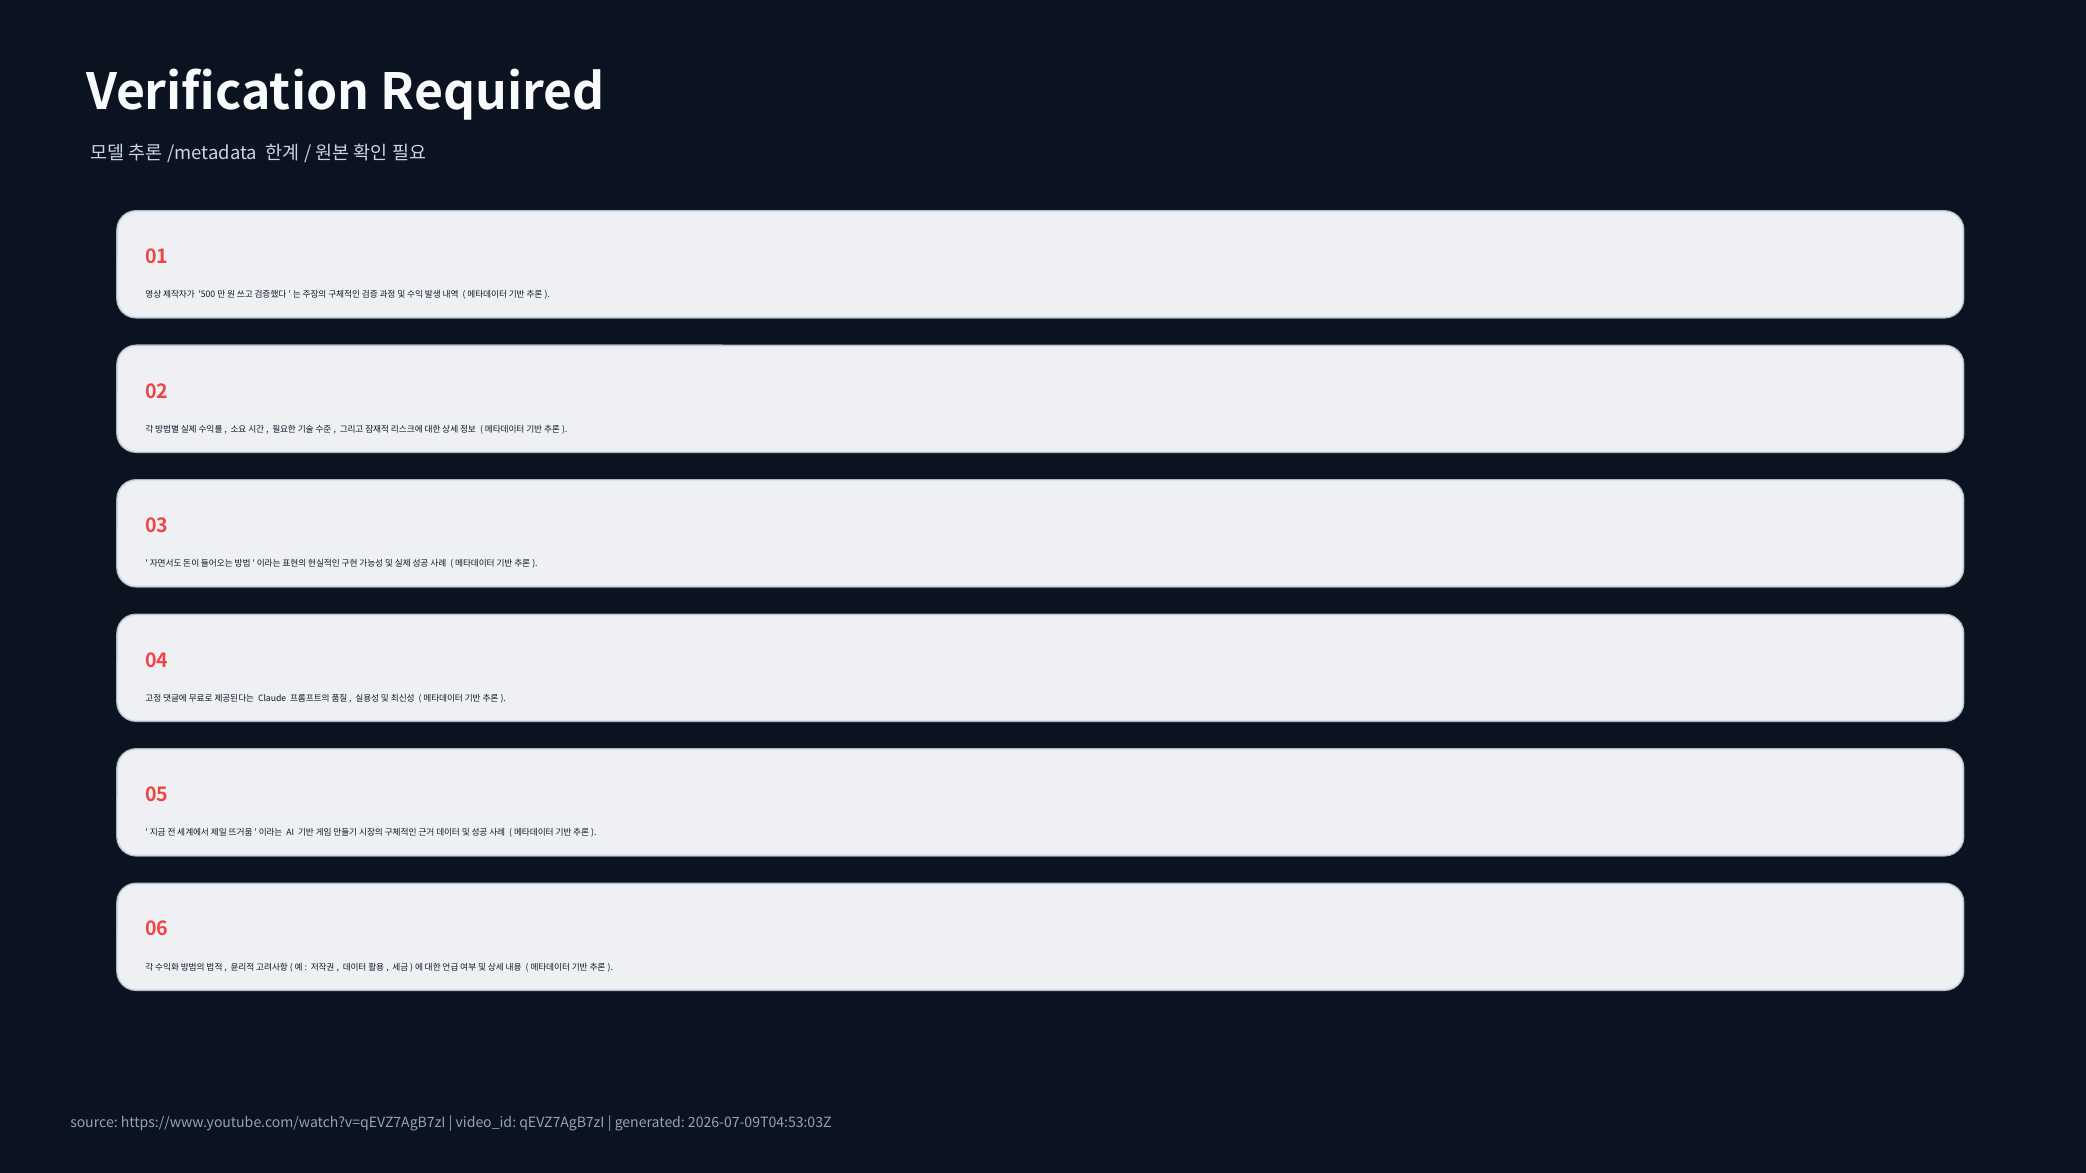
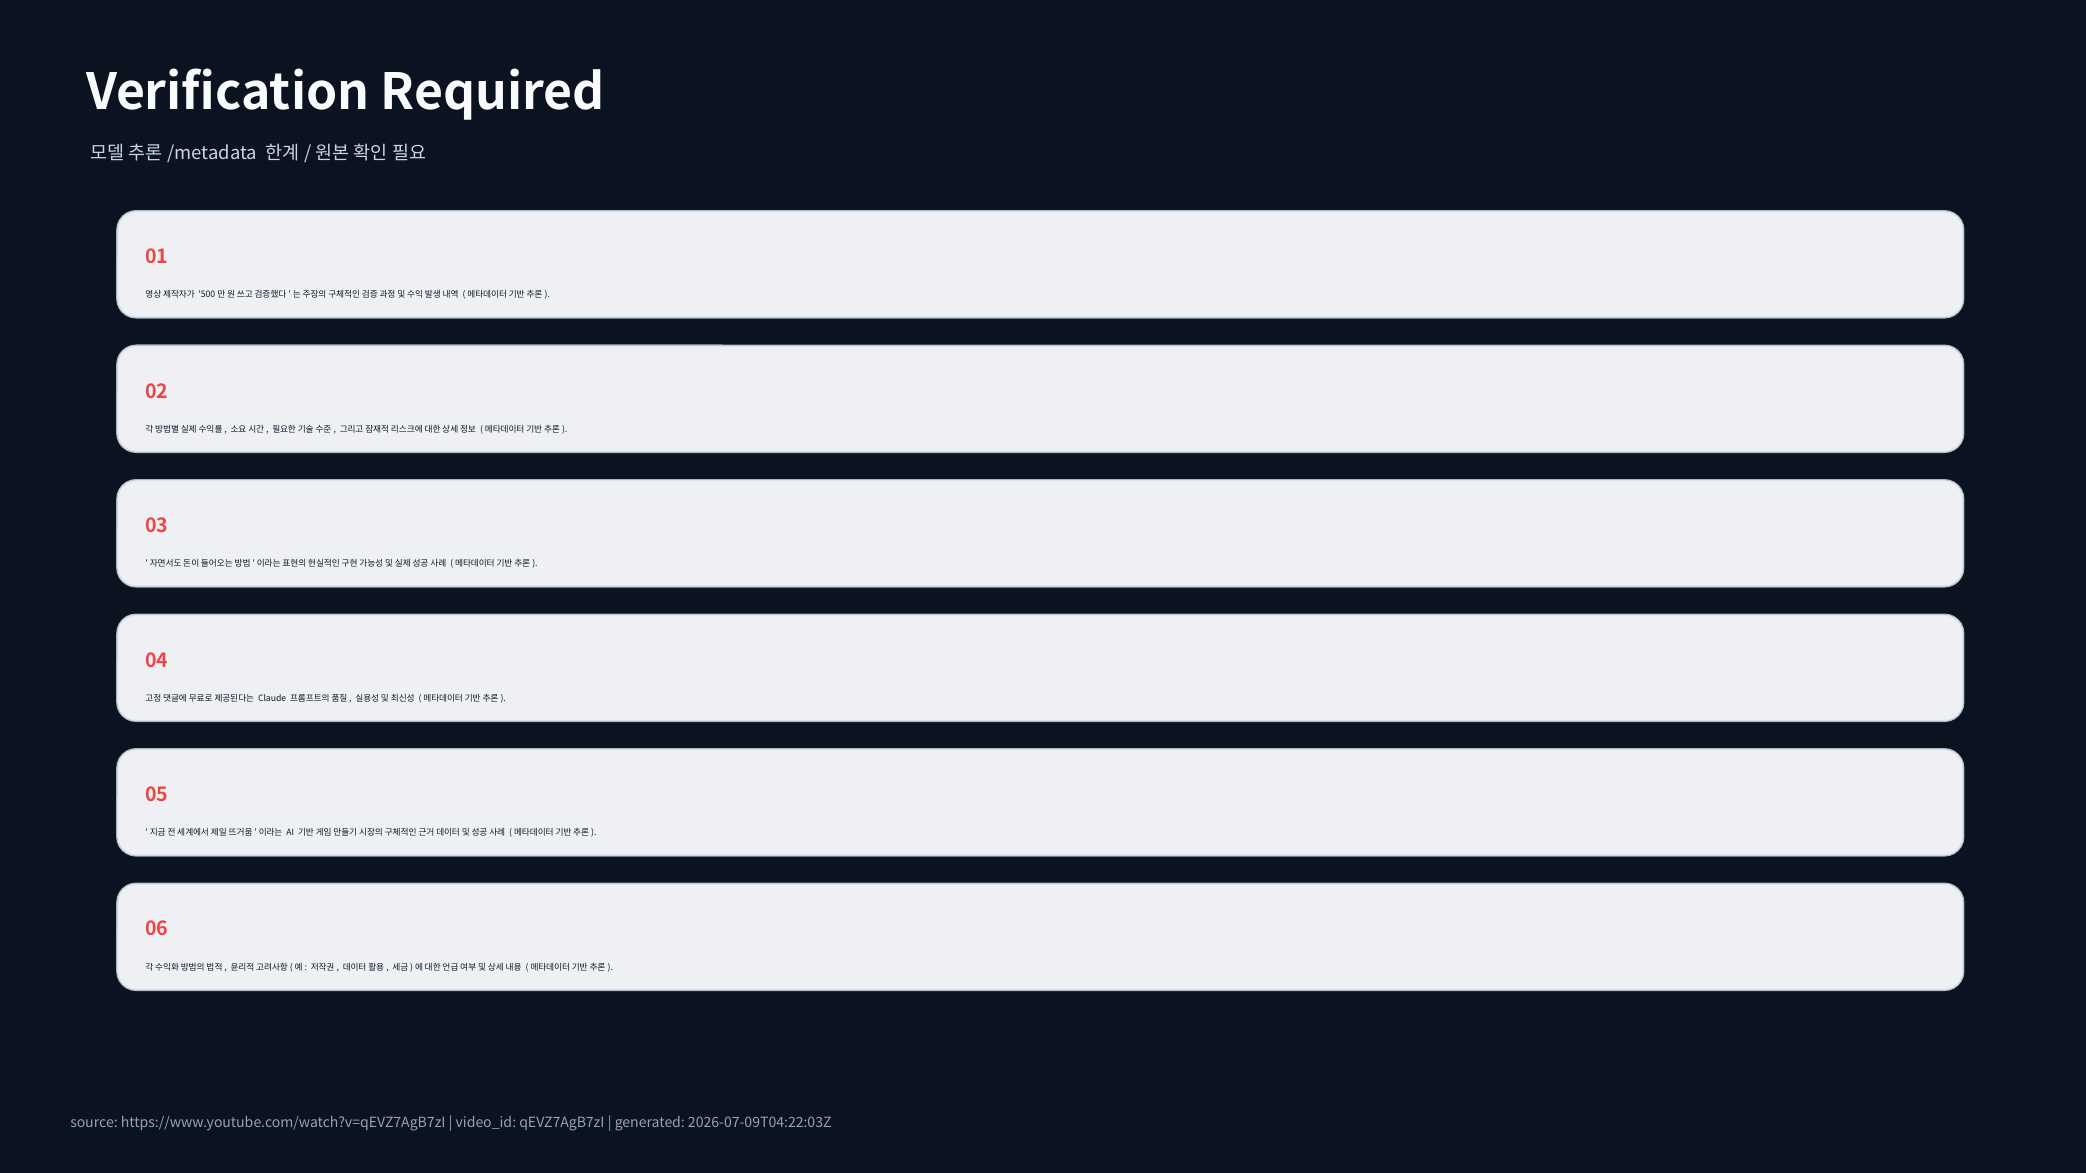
2026-07-09T04:53:03Z: 2026-07-09T04:53:03Z -> 2026-07-09T04:22:03Z
